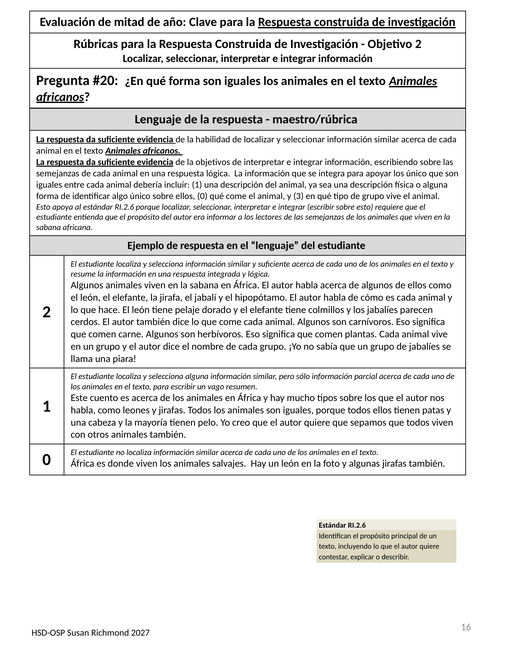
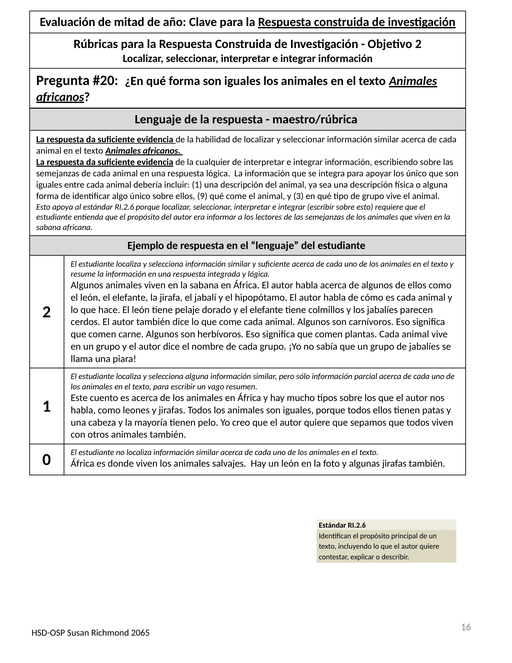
objetivos: objetivos -> cualquier
ellos 0: 0 -> 9
2027: 2027 -> 2065
